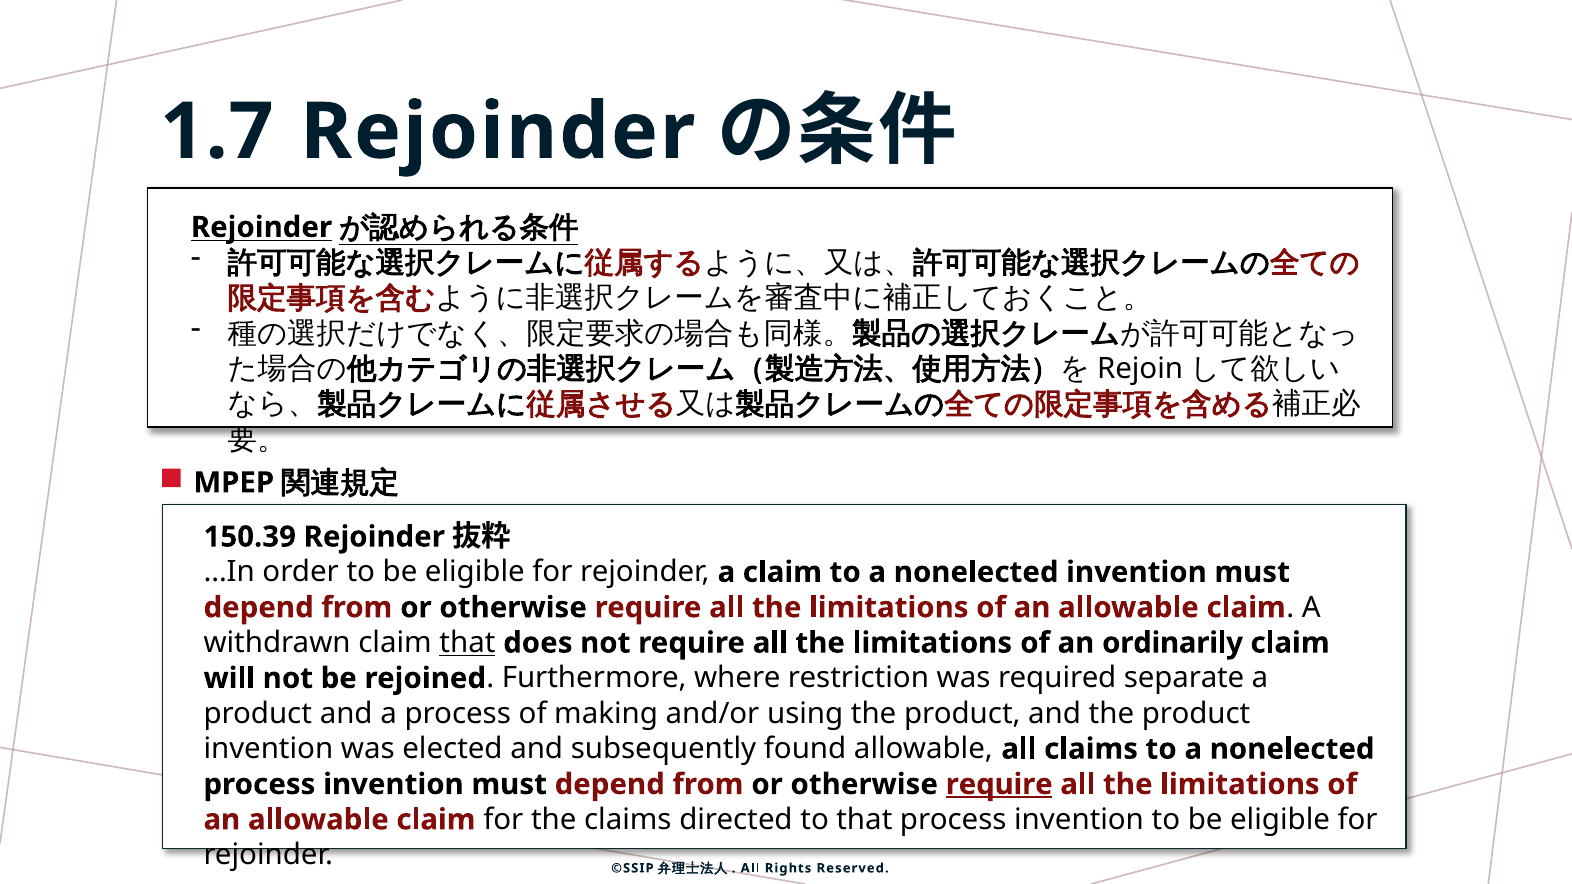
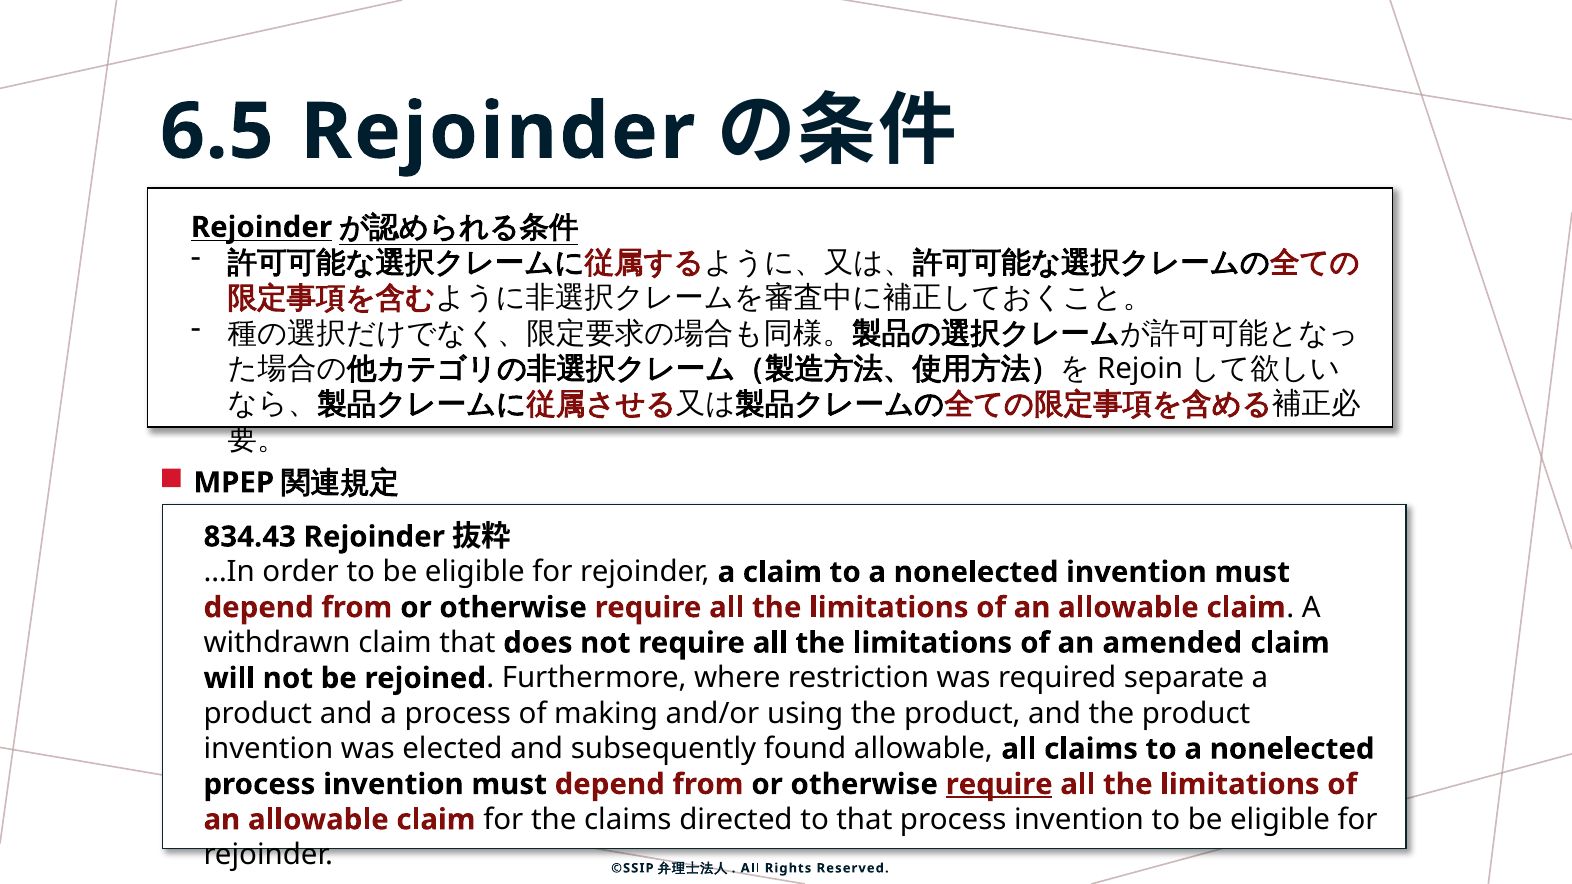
1.7: 1.7 -> 6.5
150.39: 150.39 -> 834.43
that at (467, 643) underline: present -> none
ordinarily: ordinarily -> amended
